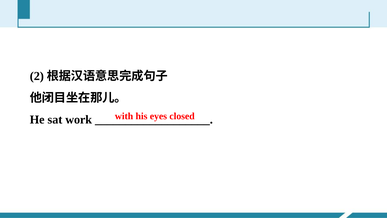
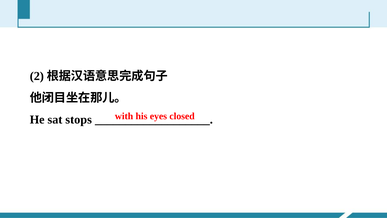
work: work -> stops
